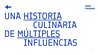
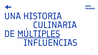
HISTORIA underline: present -> none
